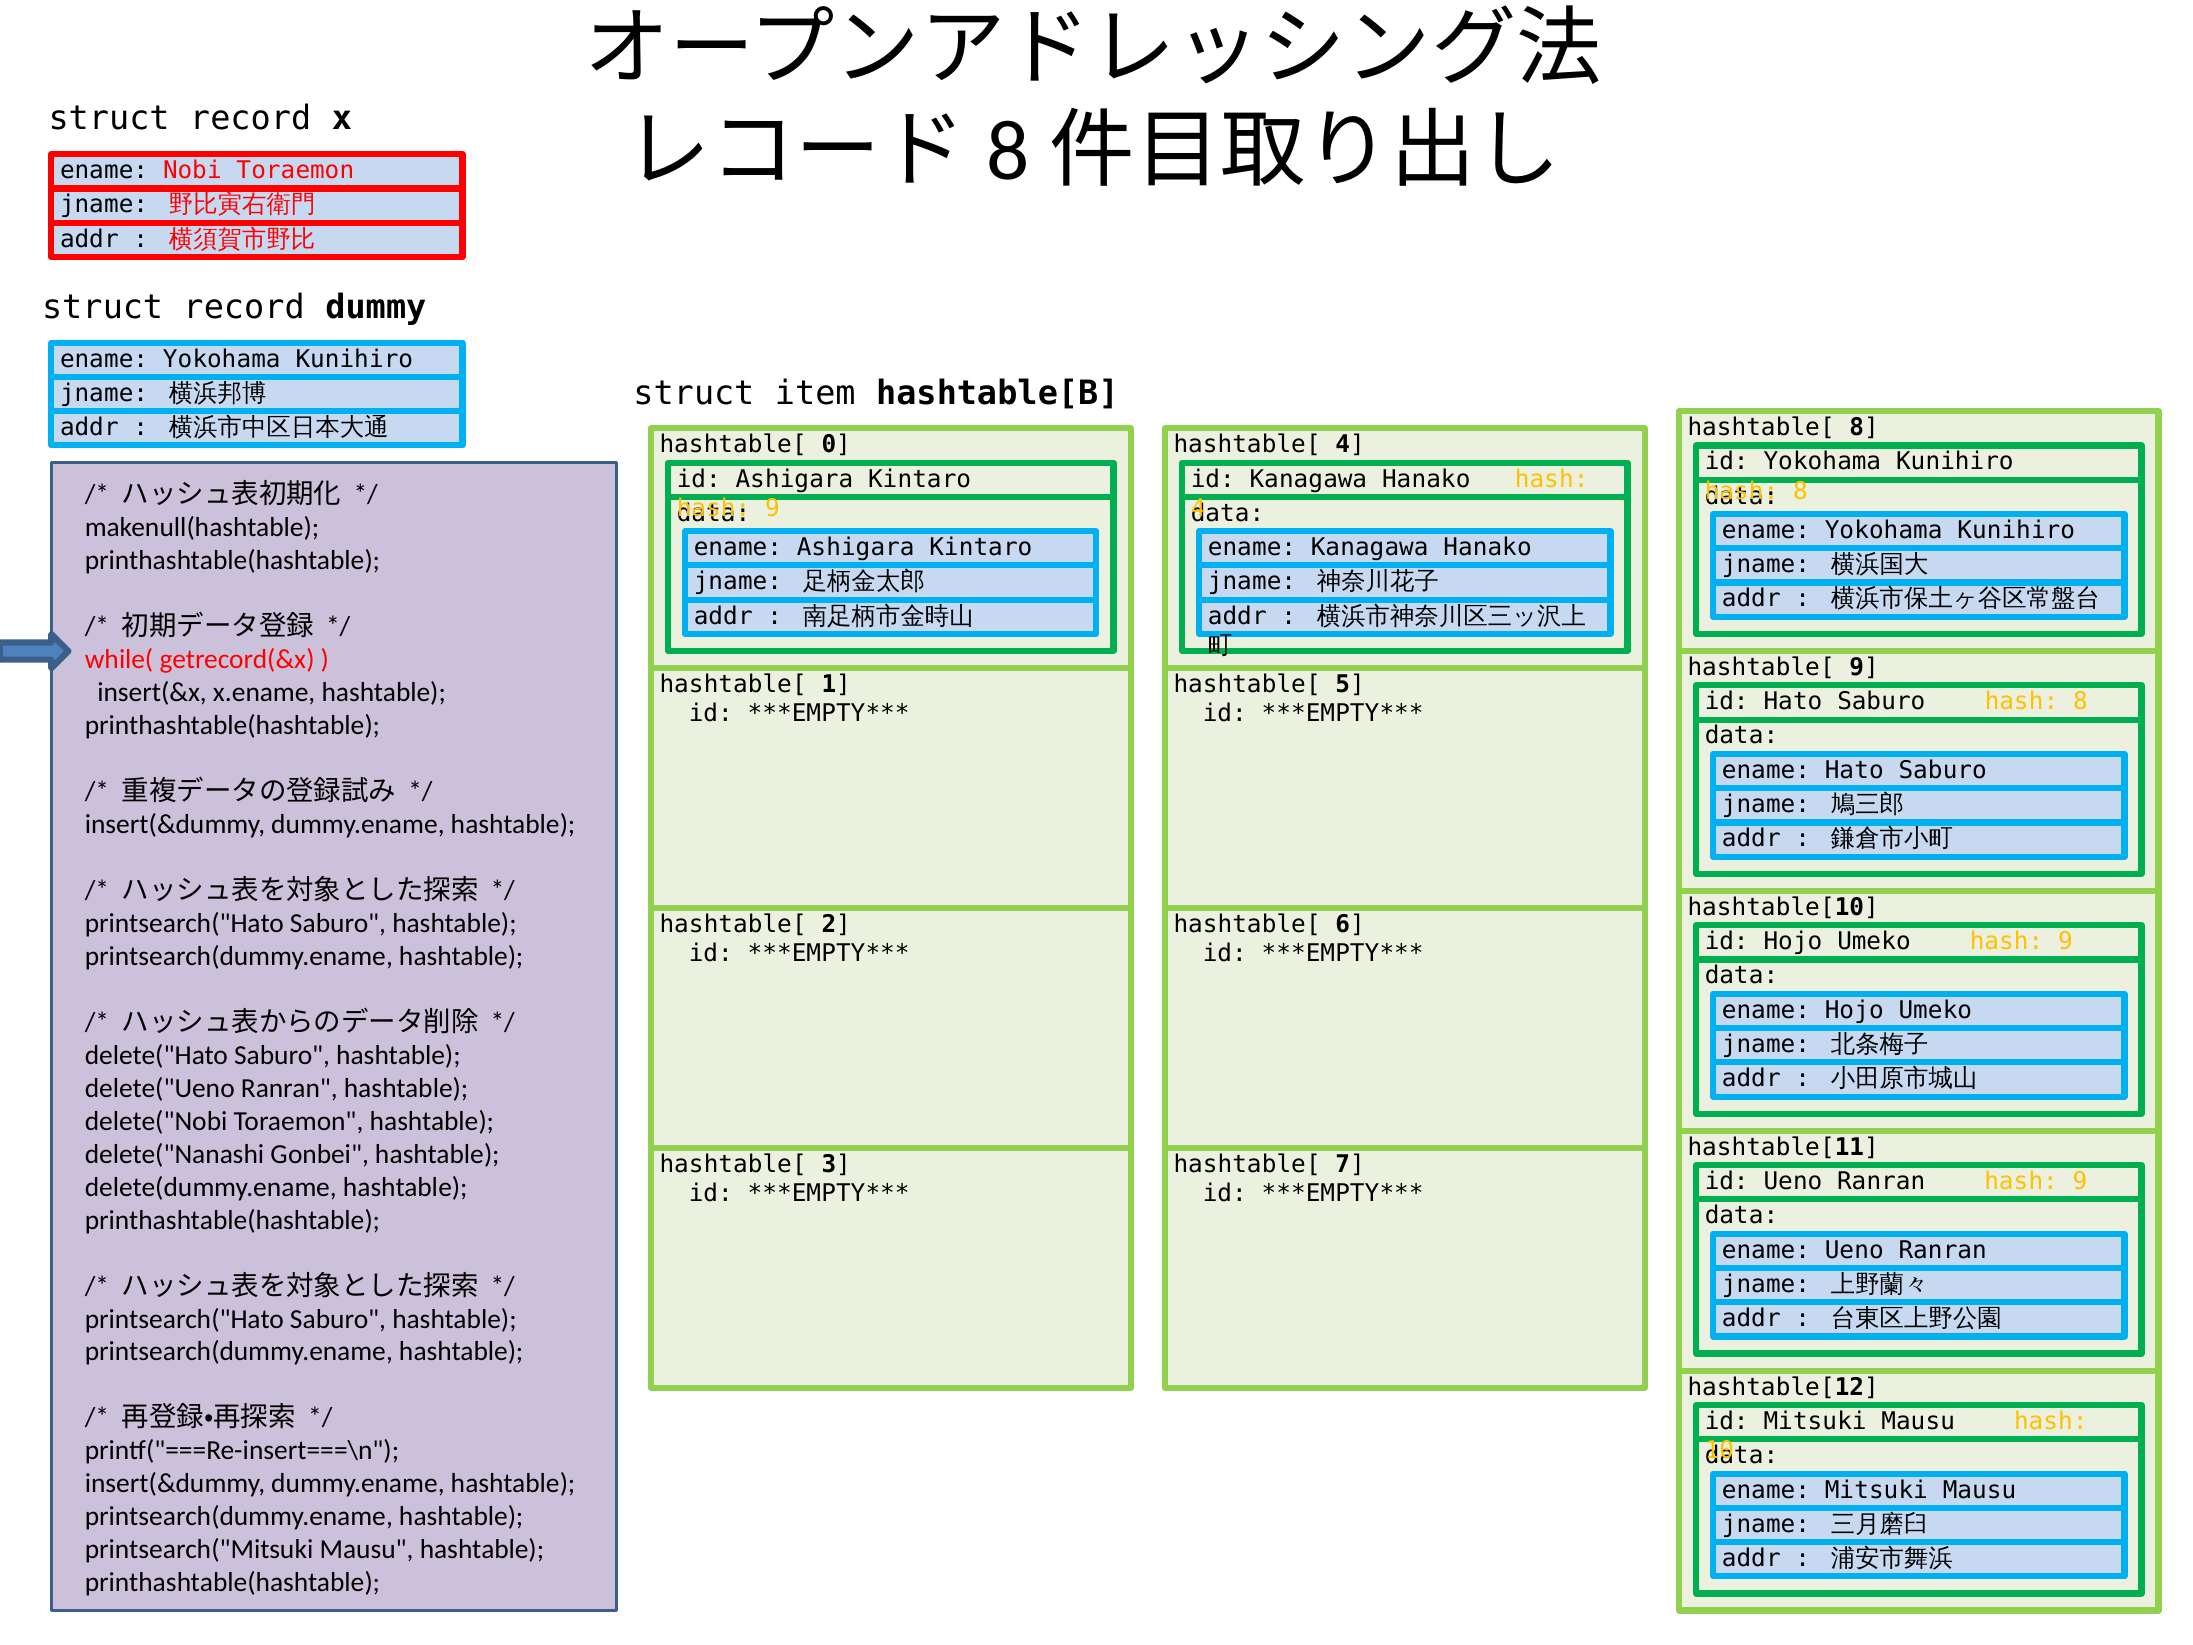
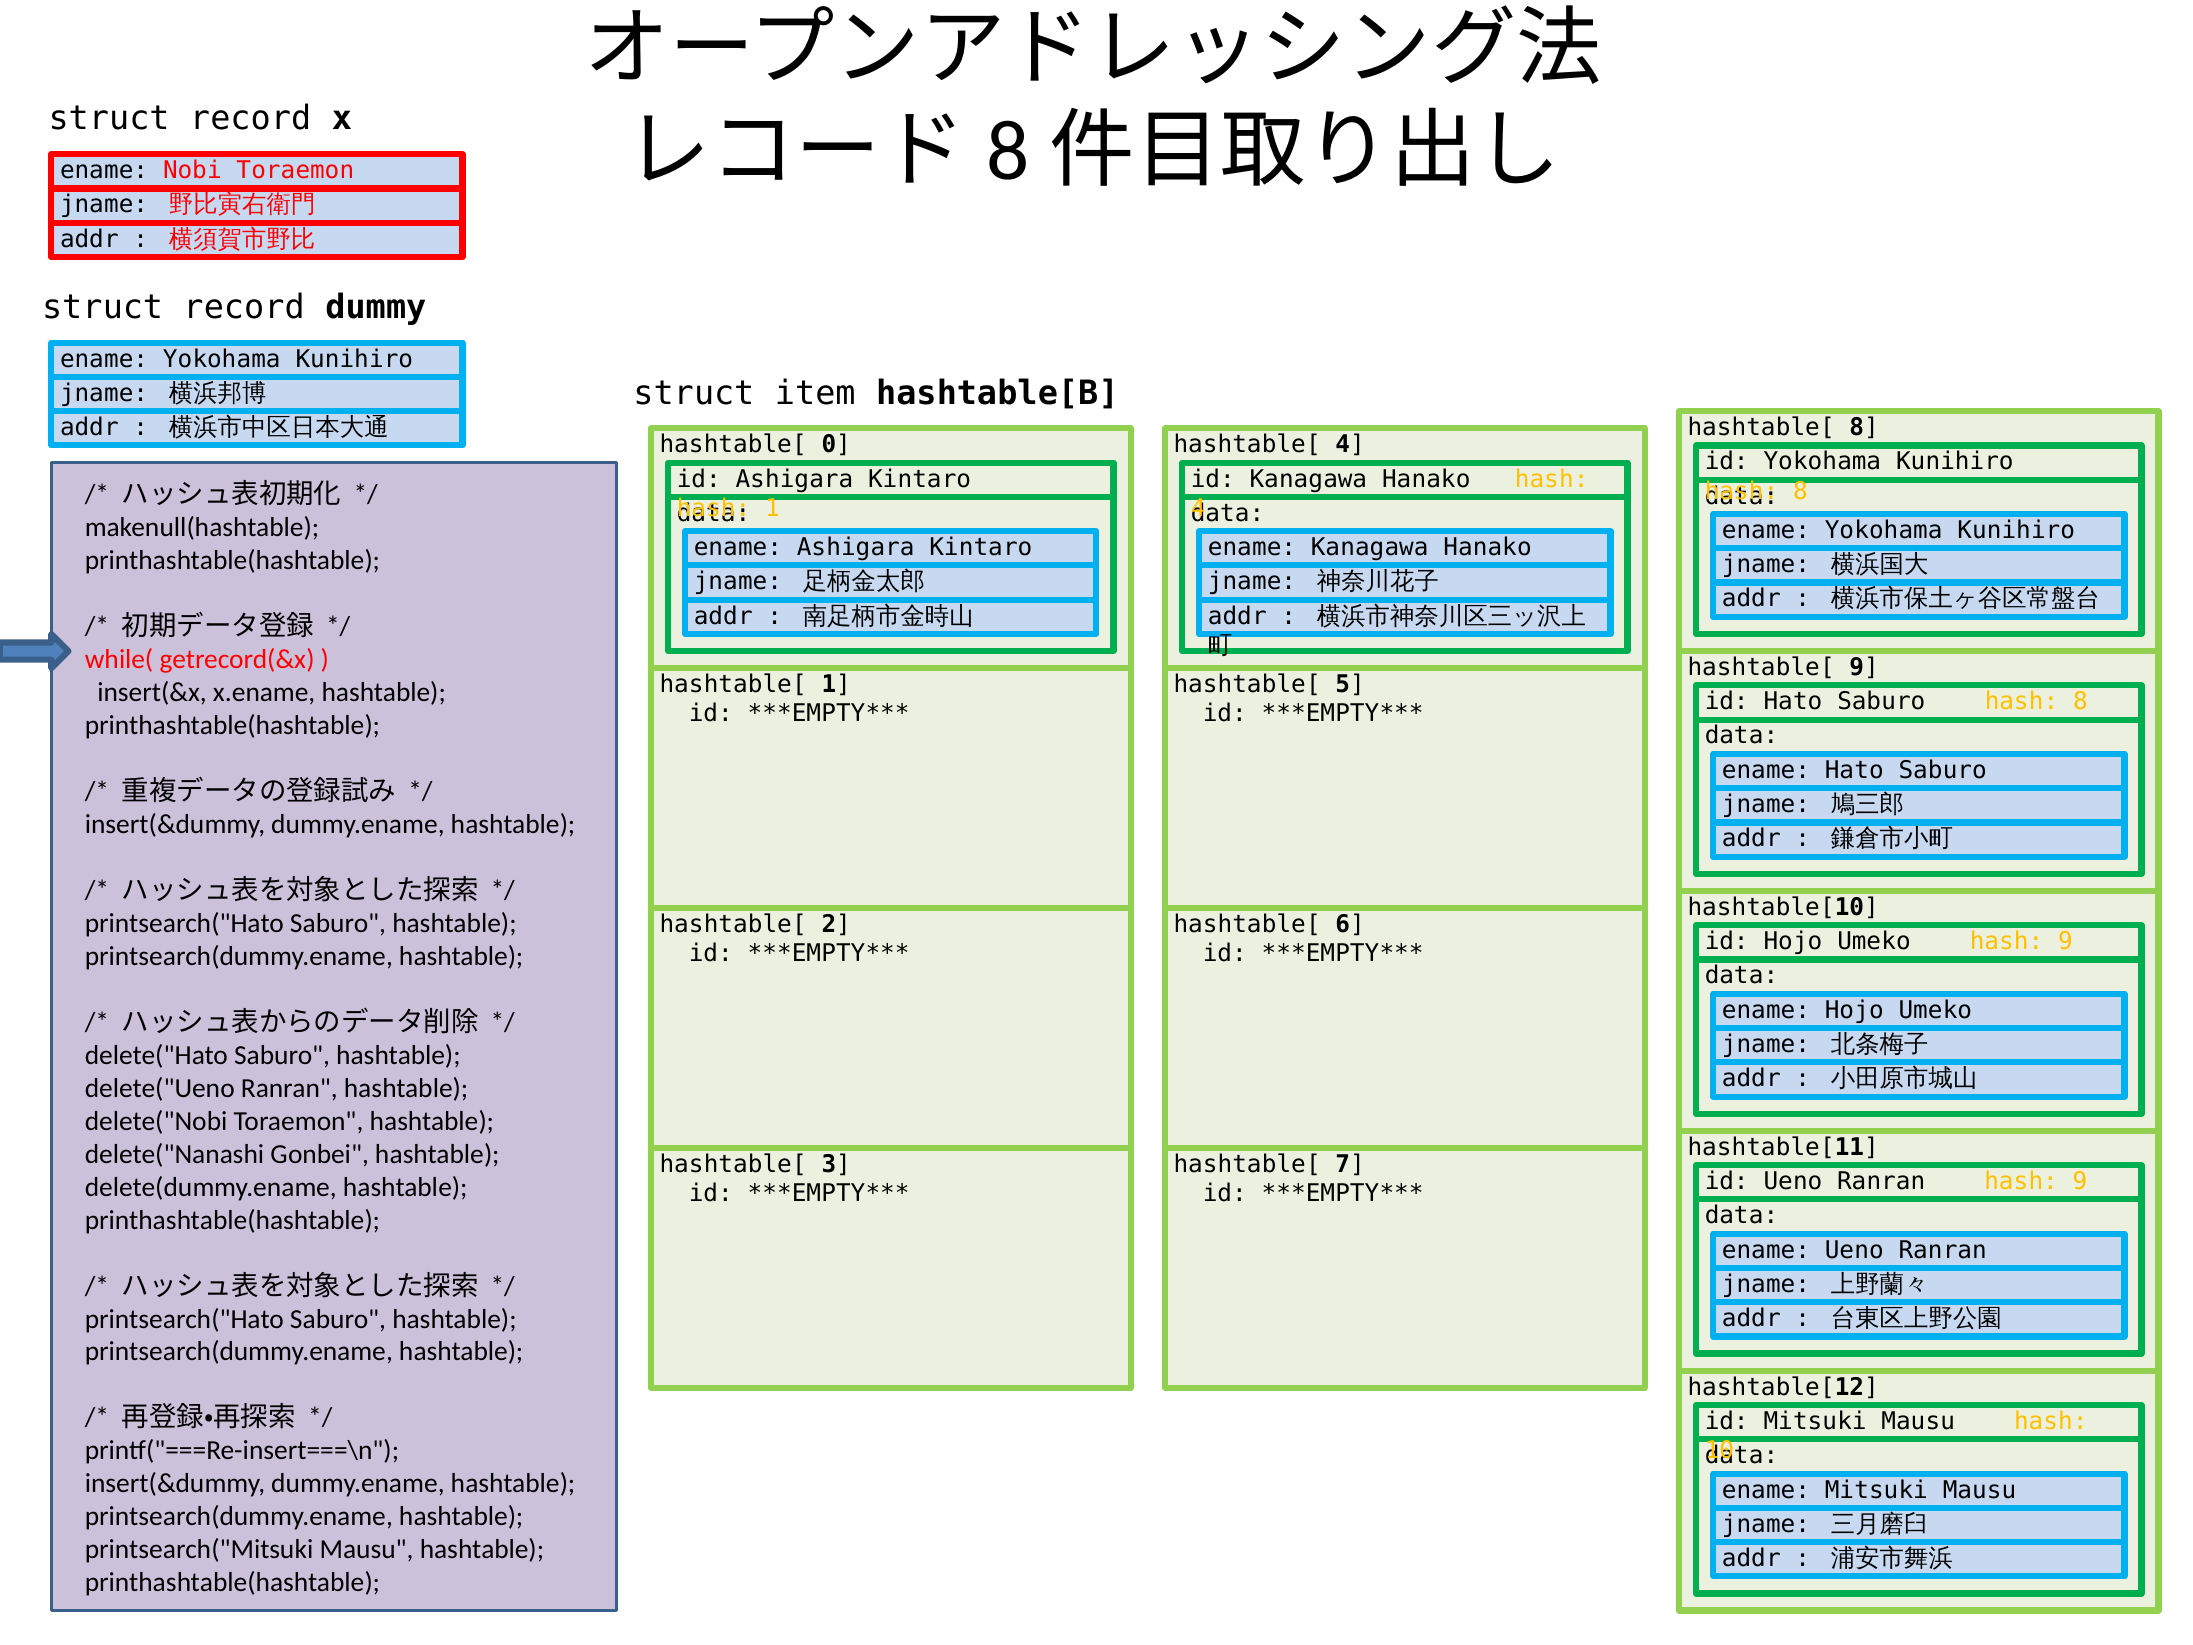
9 at (772, 508): 9 -> 1
